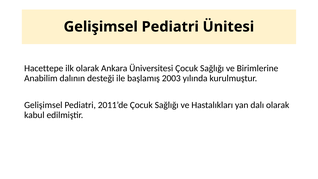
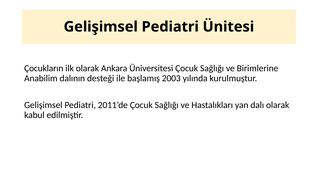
Hacettepe: Hacettepe -> Çocukların
